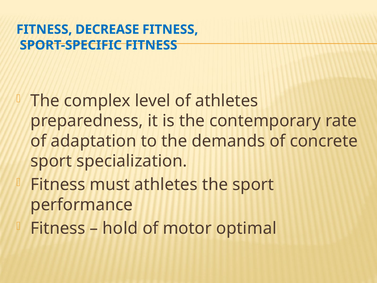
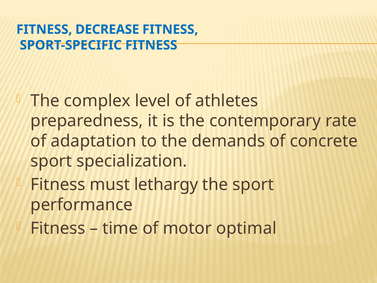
must athletes: athletes -> lethargy
hold: hold -> time
